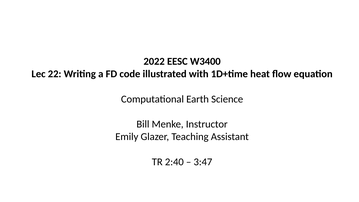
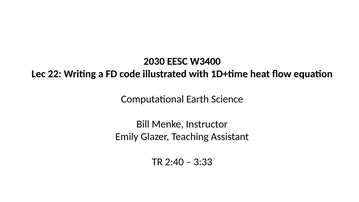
2022: 2022 -> 2030
3:47: 3:47 -> 3:33
